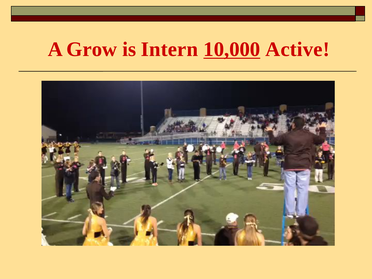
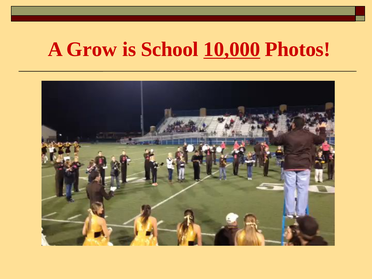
Intern: Intern -> School
Active: Active -> Photos
